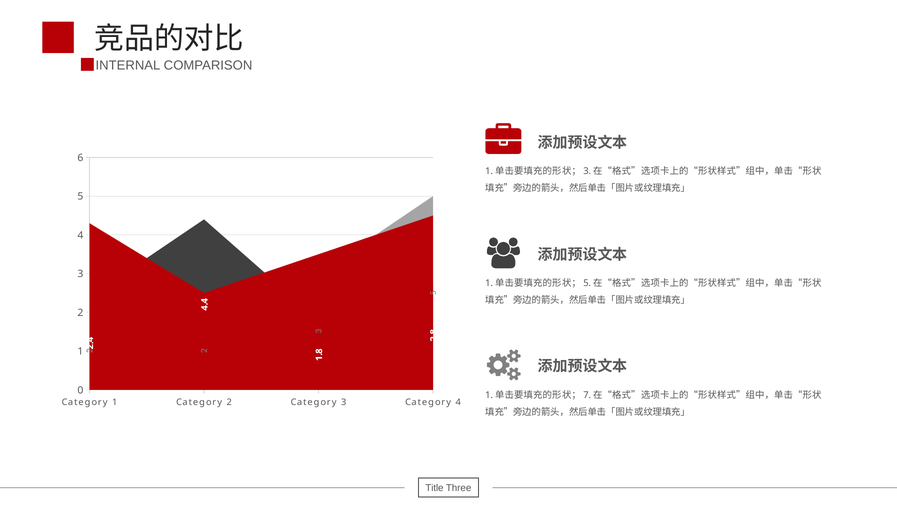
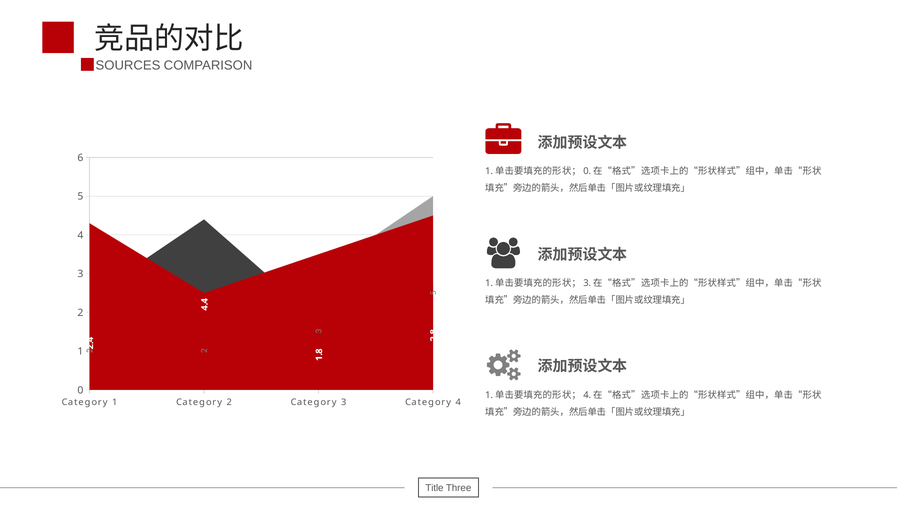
INTERNAL: INTERNAL -> SOURCES
3 at (587, 171): 3 -> 0
5 at (587, 283): 5 -> 3
7 at (587, 395): 7 -> 4
